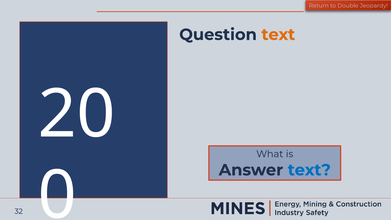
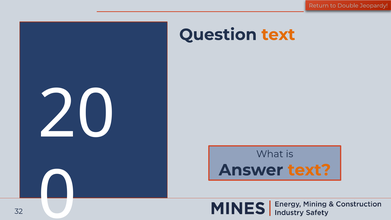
text at (309, 170) colour: blue -> orange
